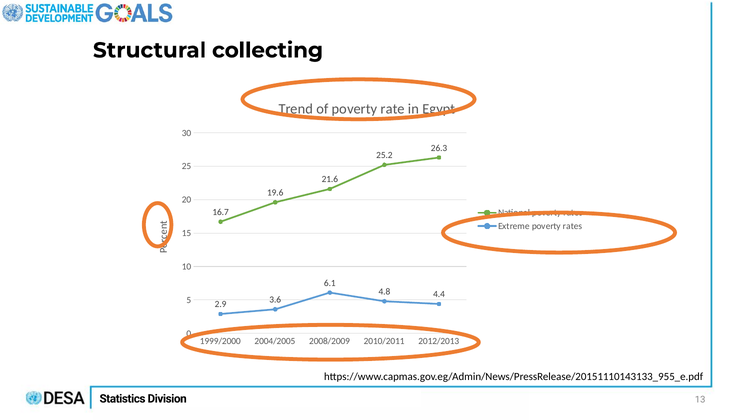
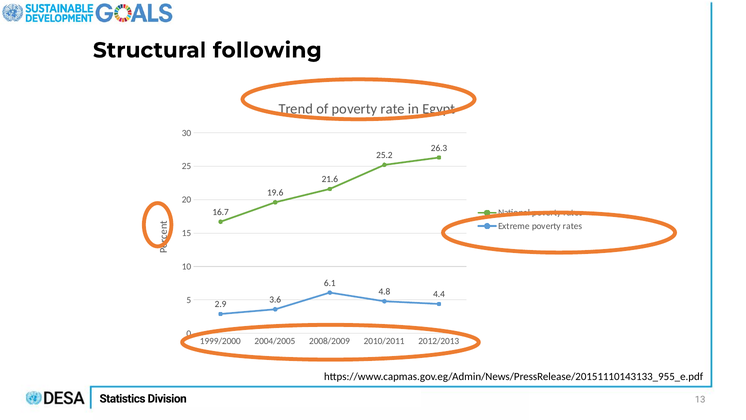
collecting: collecting -> following
